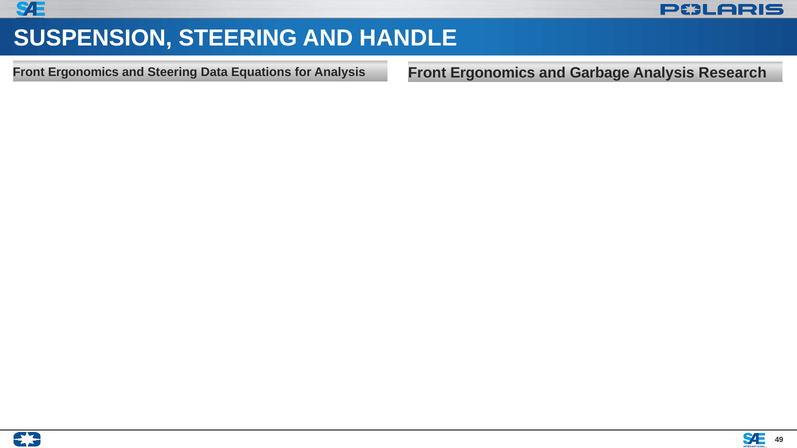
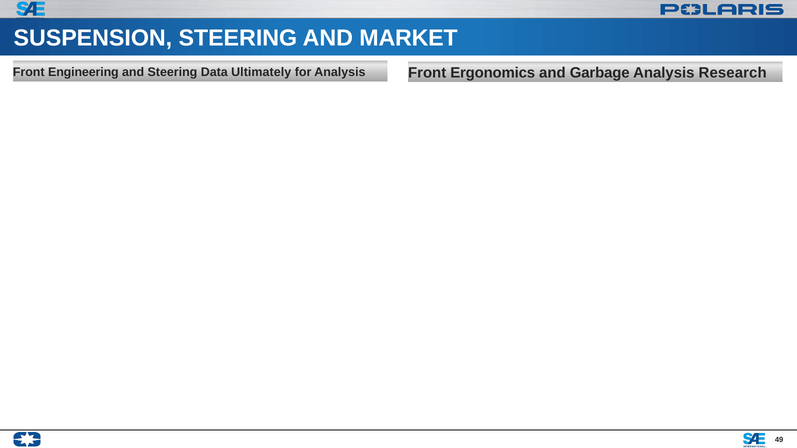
HANDLE: HANDLE -> MARKET
Ergonomics at (83, 72): Ergonomics -> Engineering
Equations: Equations -> Ultimately
